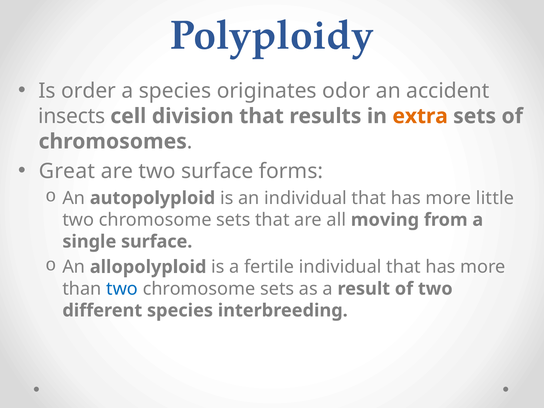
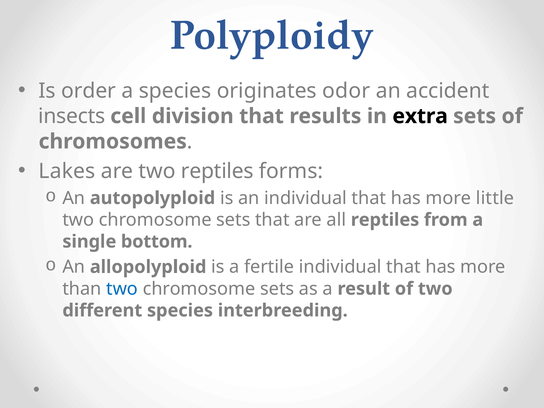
extra colour: orange -> black
Great: Great -> Lakes
two surface: surface -> reptiles
all moving: moving -> reptiles
single surface: surface -> bottom
